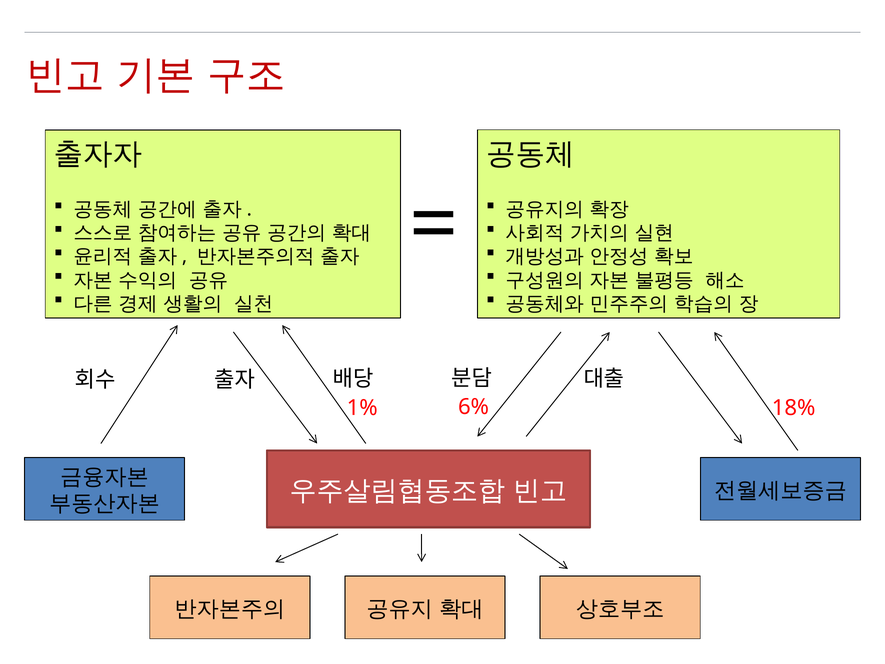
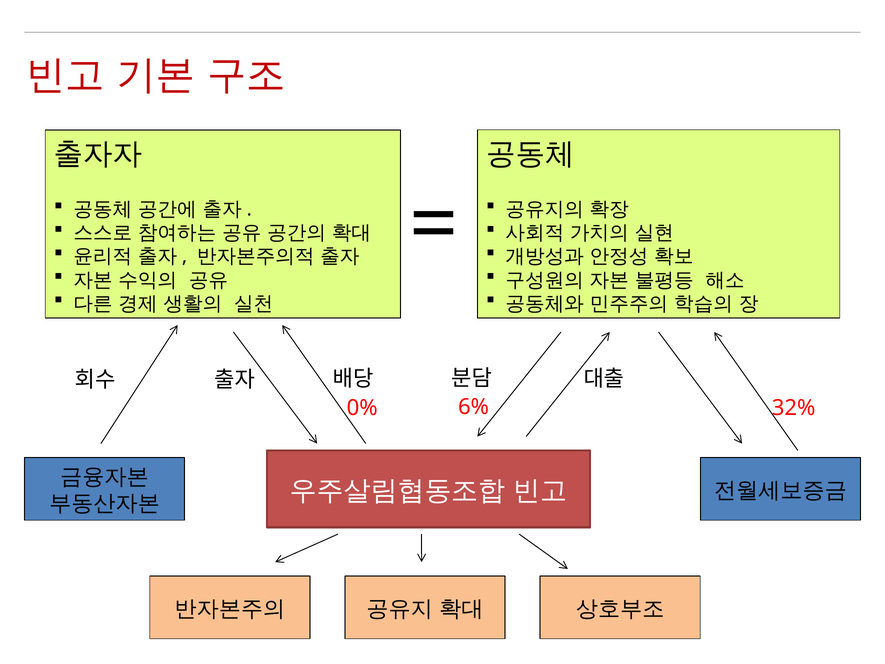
1%: 1% -> 0%
18%: 18% -> 32%
